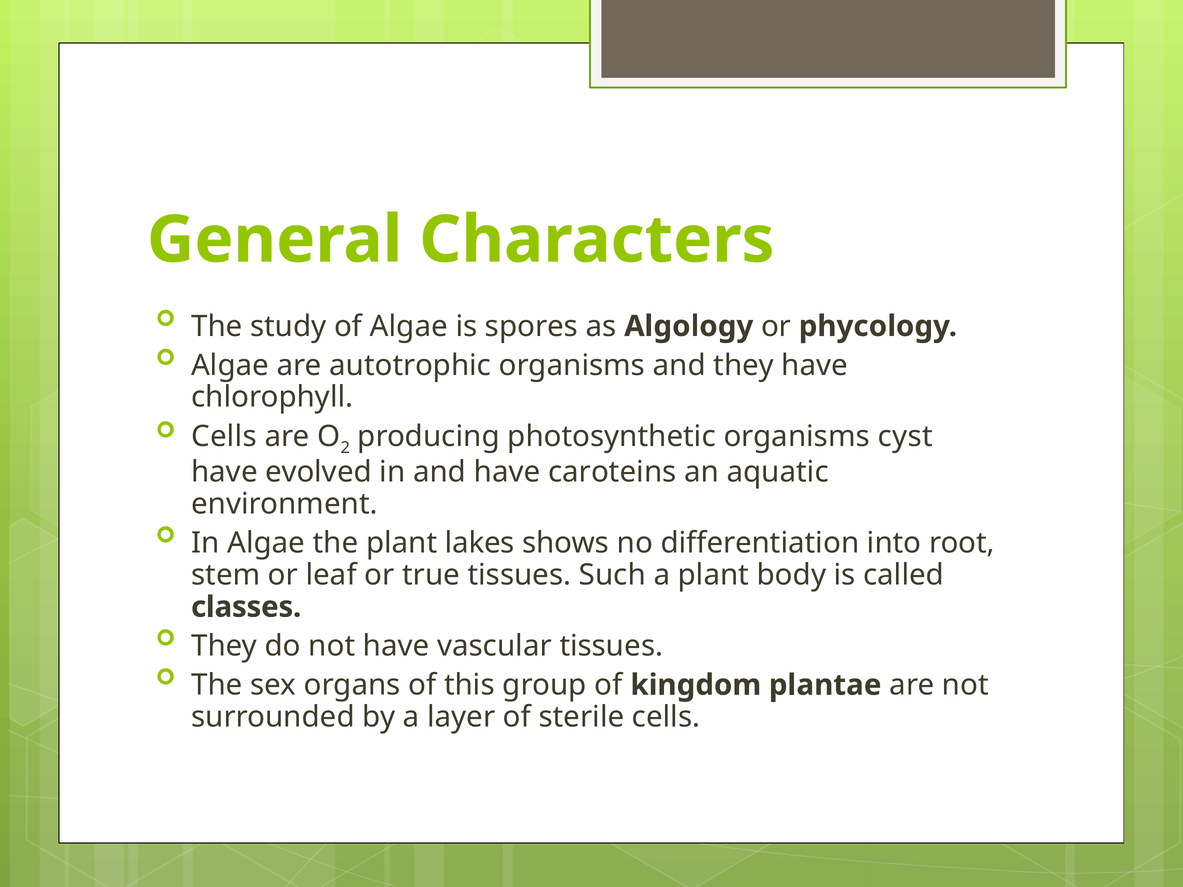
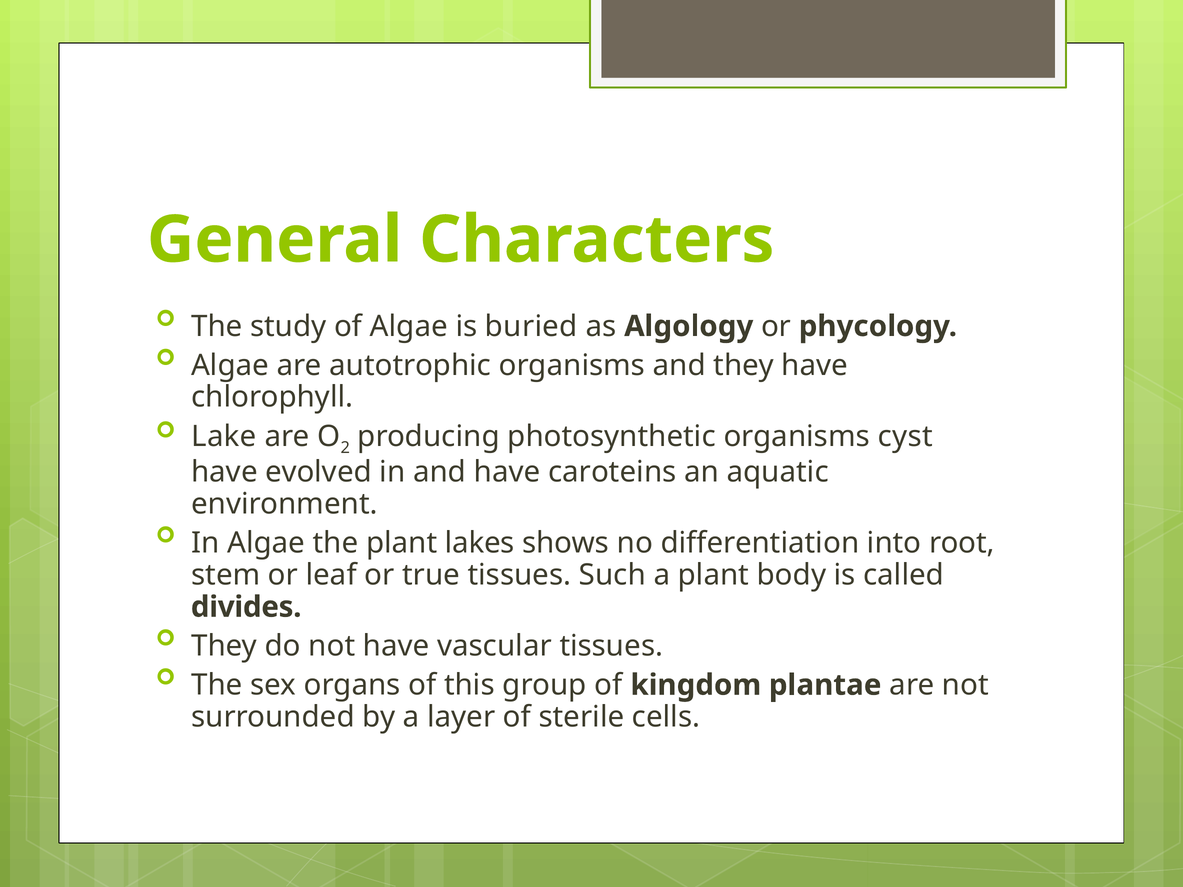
spores: spores -> buried
Cells at (224, 436): Cells -> Lake
classes: classes -> divides
